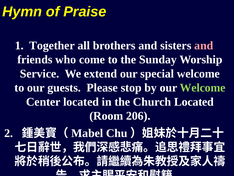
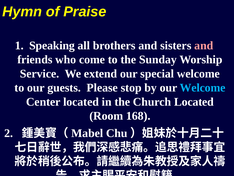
Together: Together -> Speaking
Welcome at (203, 88) colour: light green -> light blue
206: 206 -> 168
